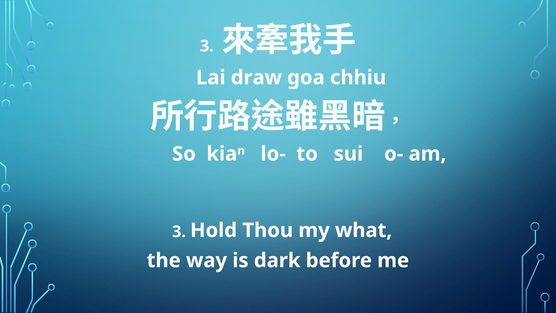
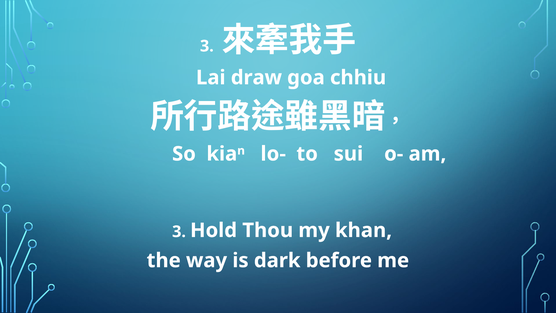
what: what -> khan
